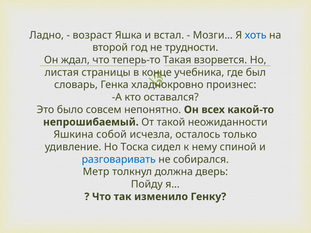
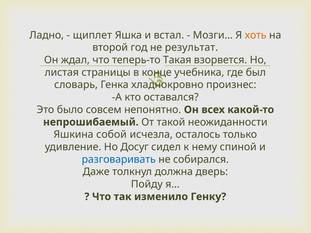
возраст: возраст -> щиплет
хоть colour: blue -> orange
трудности: трудности -> результат
Тоска: Тоска -> Досуг
Метр: Метр -> Даже
